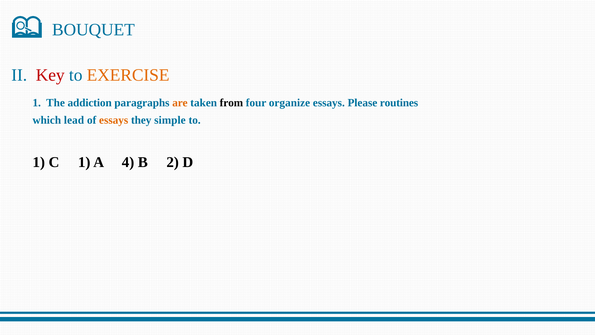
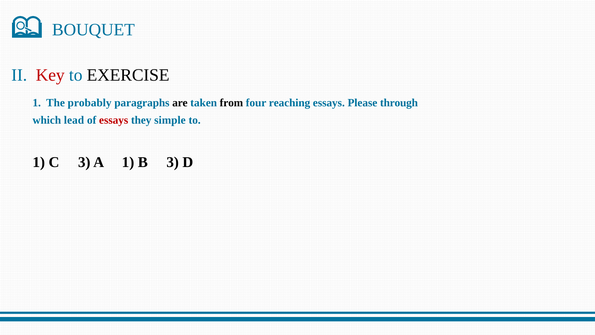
EXERCISE colour: orange -> black
addiction: addiction -> probably
are colour: orange -> black
organize: organize -> reaching
routines: routines -> through
essays at (114, 120) colour: orange -> red
C 1: 1 -> 3
A 4: 4 -> 1
B 2: 2 -> 3
